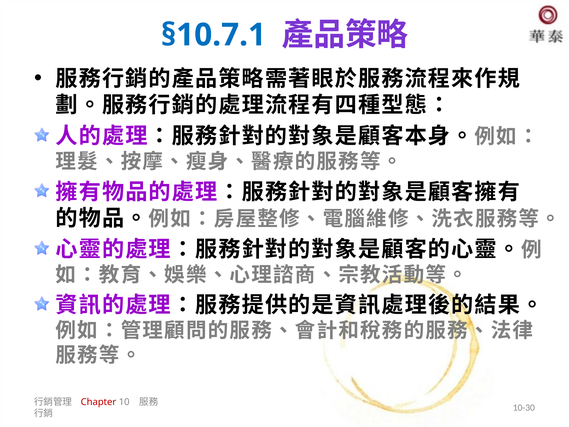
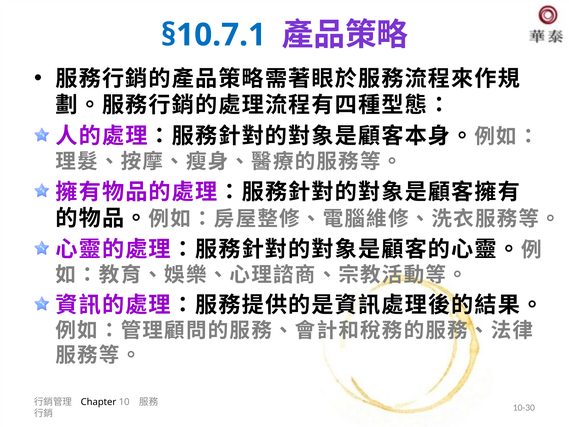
Chapter colour: red -> black
